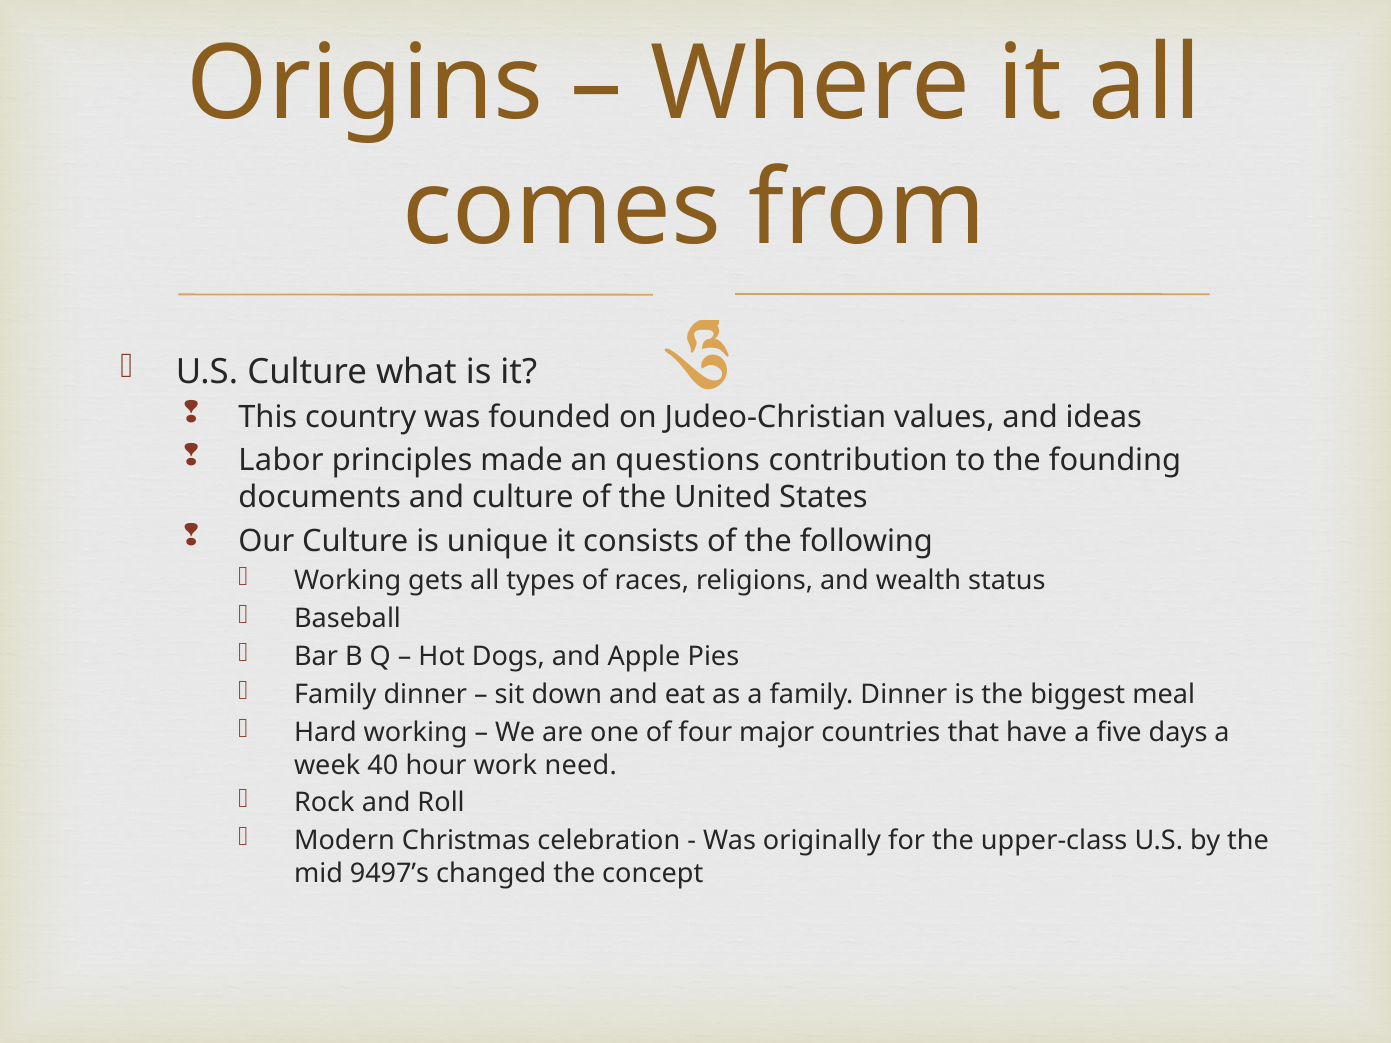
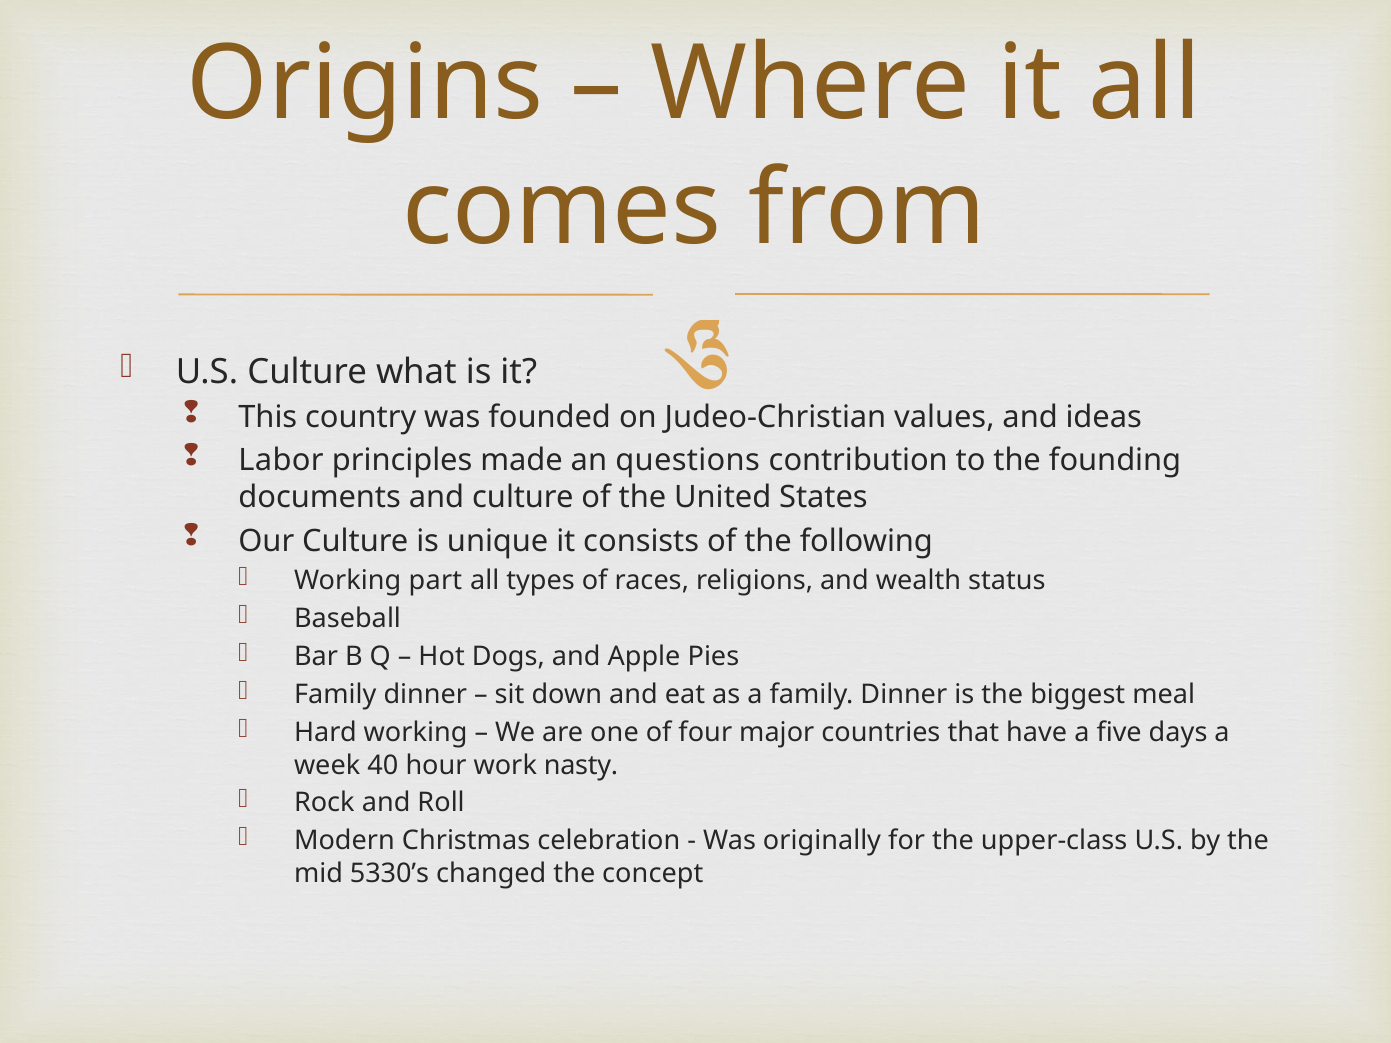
gets: gets -> part
need: need -> nasty
9497’s: 9497’s -> 5330’s
